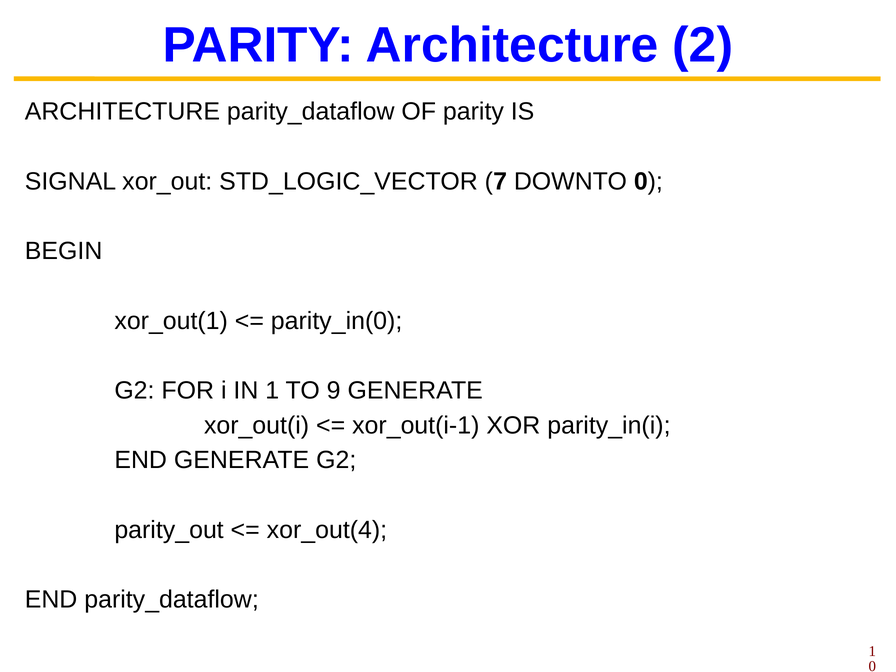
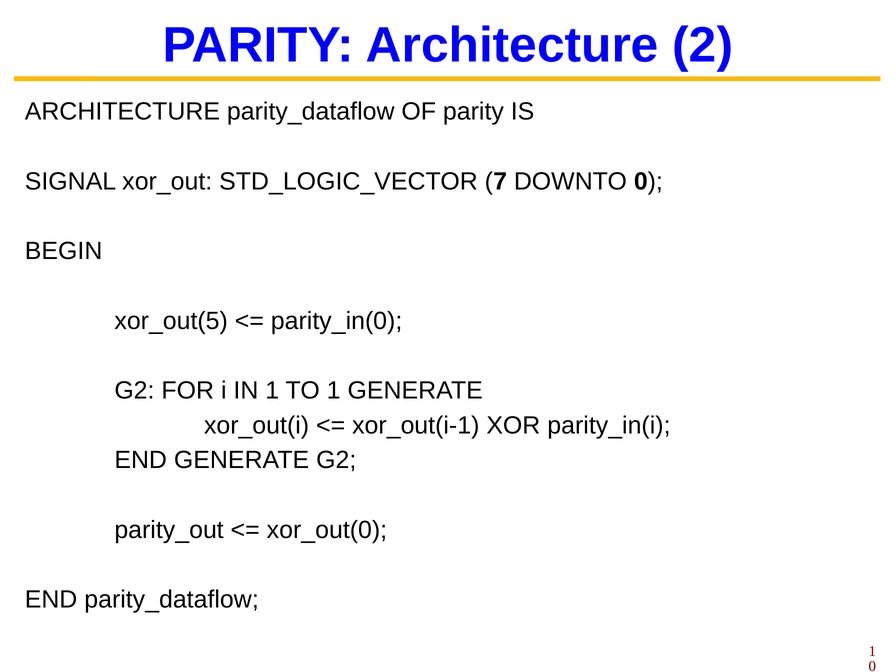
xor_out(1: xor_out(1 -> xor_out(5
TO 9: 9 -> 1
xor_out(4: xor_out(4 -> xor_out(0
